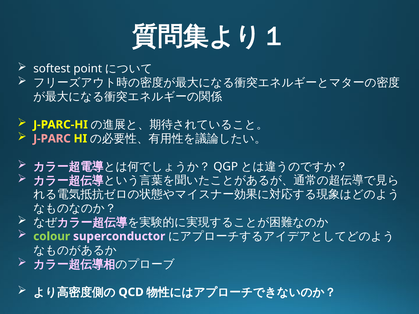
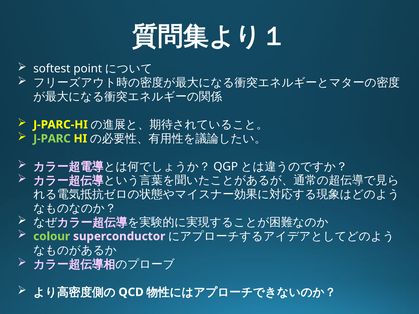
J-PARC colour: pink -> light green
